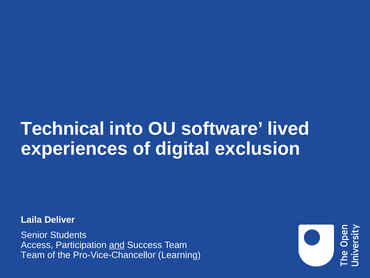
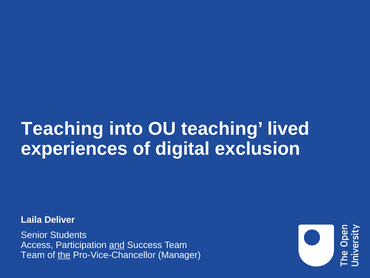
Technical at (63, 128): Technical -> Teaching
OU software: software -> teaching
the underline: none -> present
Learning: Learning -> Manager
